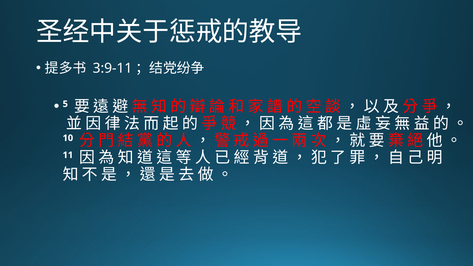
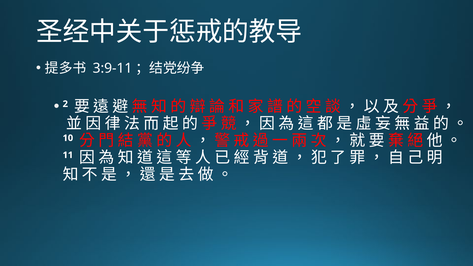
5: 5 -> 2
